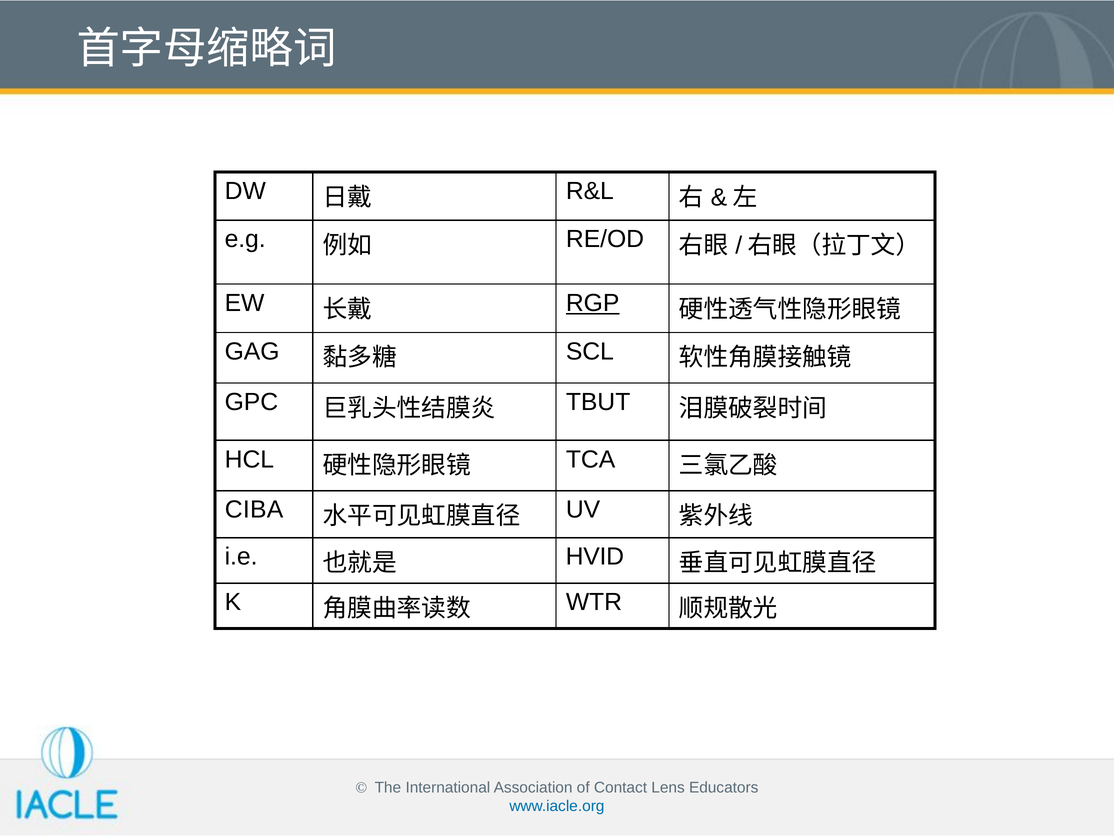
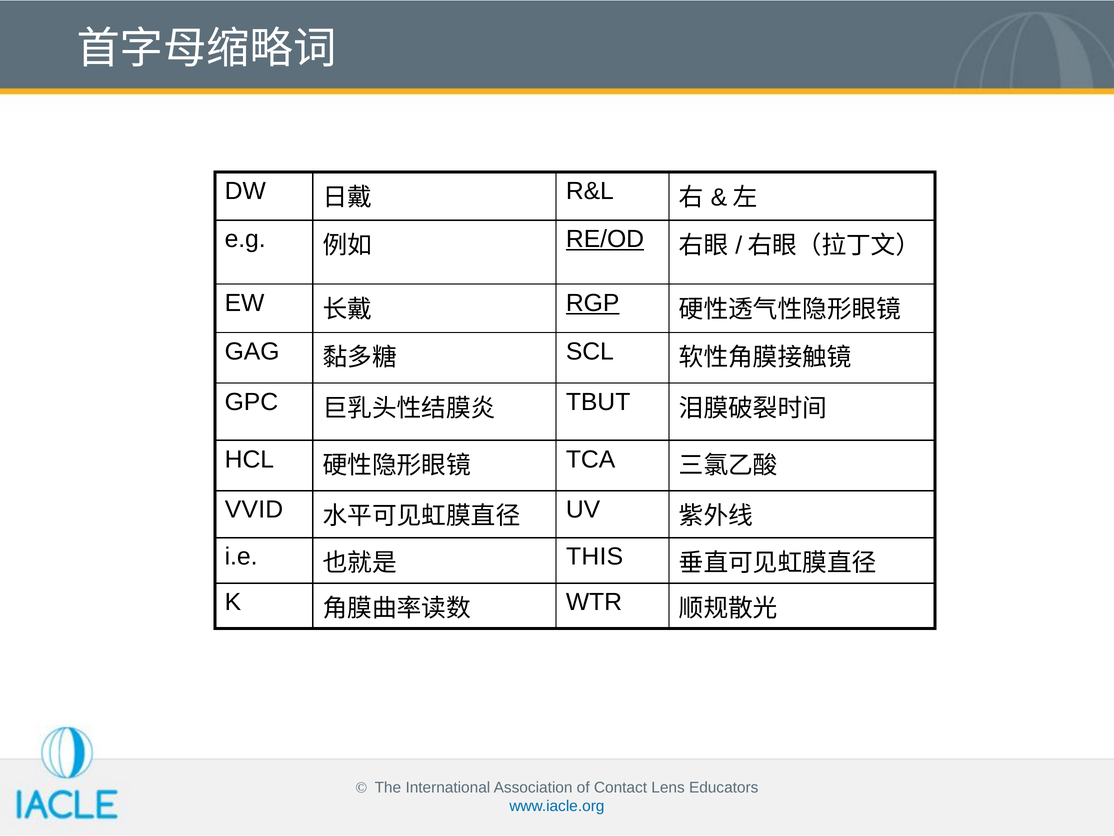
RE/OD underline: none -> present
CIBA: CIBA -> VVID
HVID: HVID -> THIS
